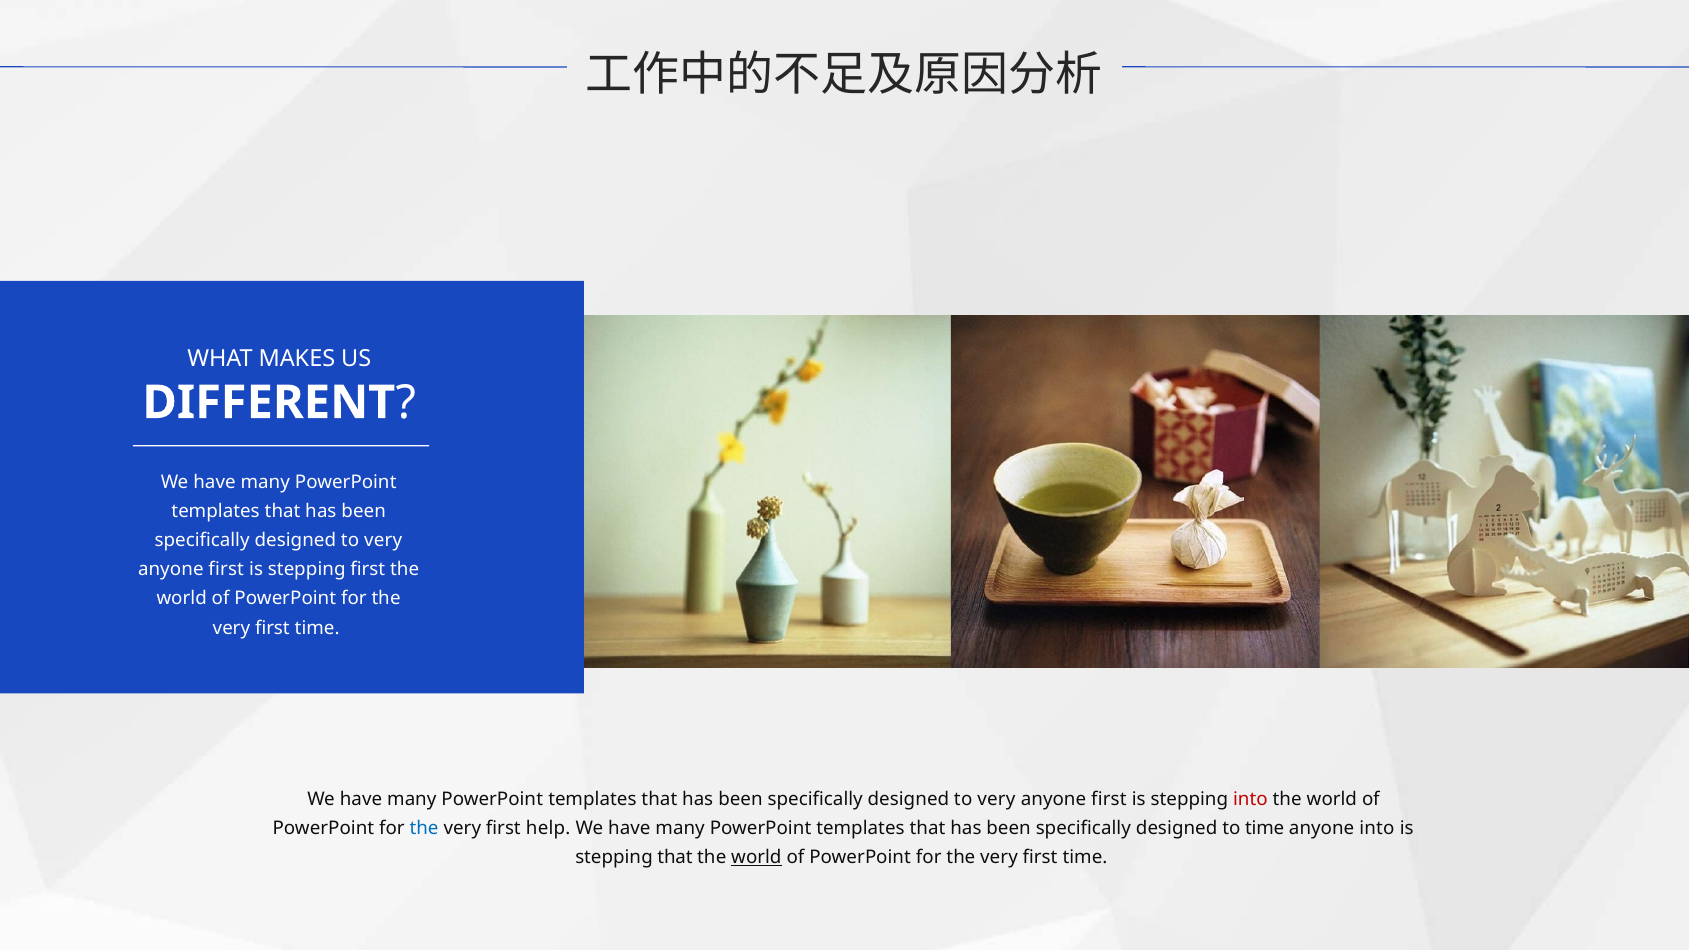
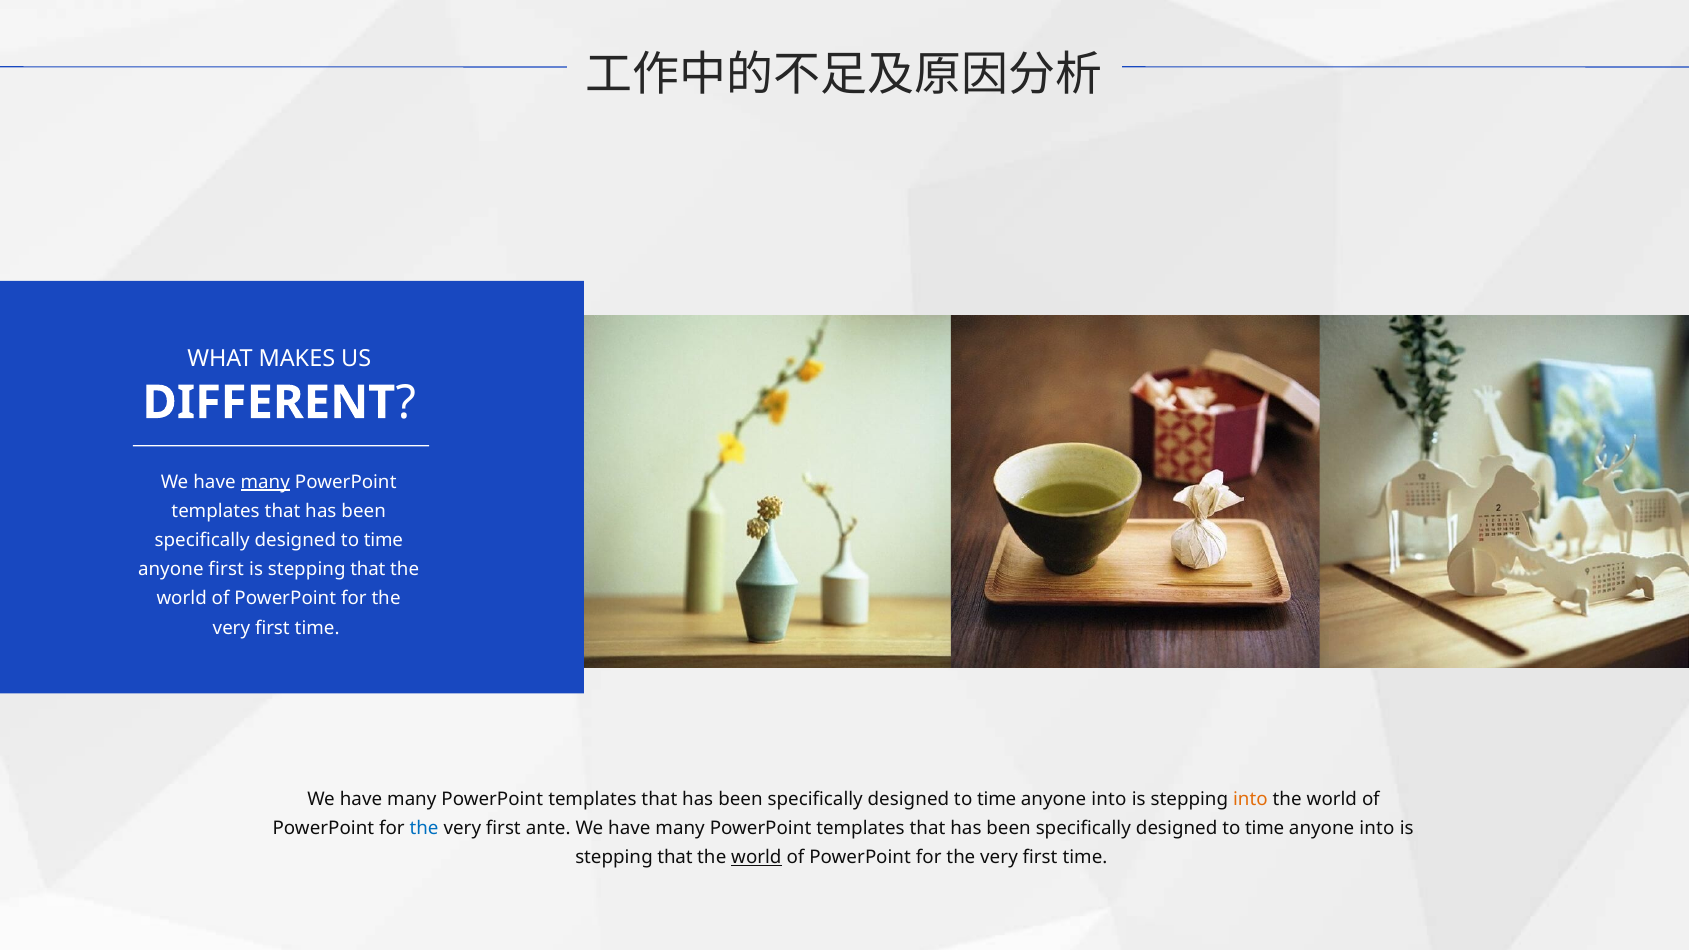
many at (265, 482) underline: none -> present
very at (383, 540): very -> time
first at (368, 569): first -> that
very at (996, 799): very -> time
first at (1109, 799): first -> into
into at (1250, 799) colour: red -> orange
help: help -> ante
